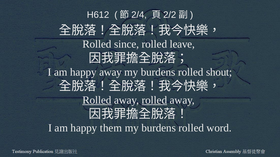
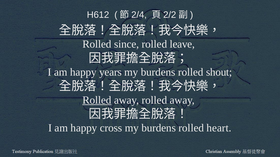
happy away: away -> years
rolled at (154, 100) underline: present -> none
them: them -> cross
word: word -> heart
